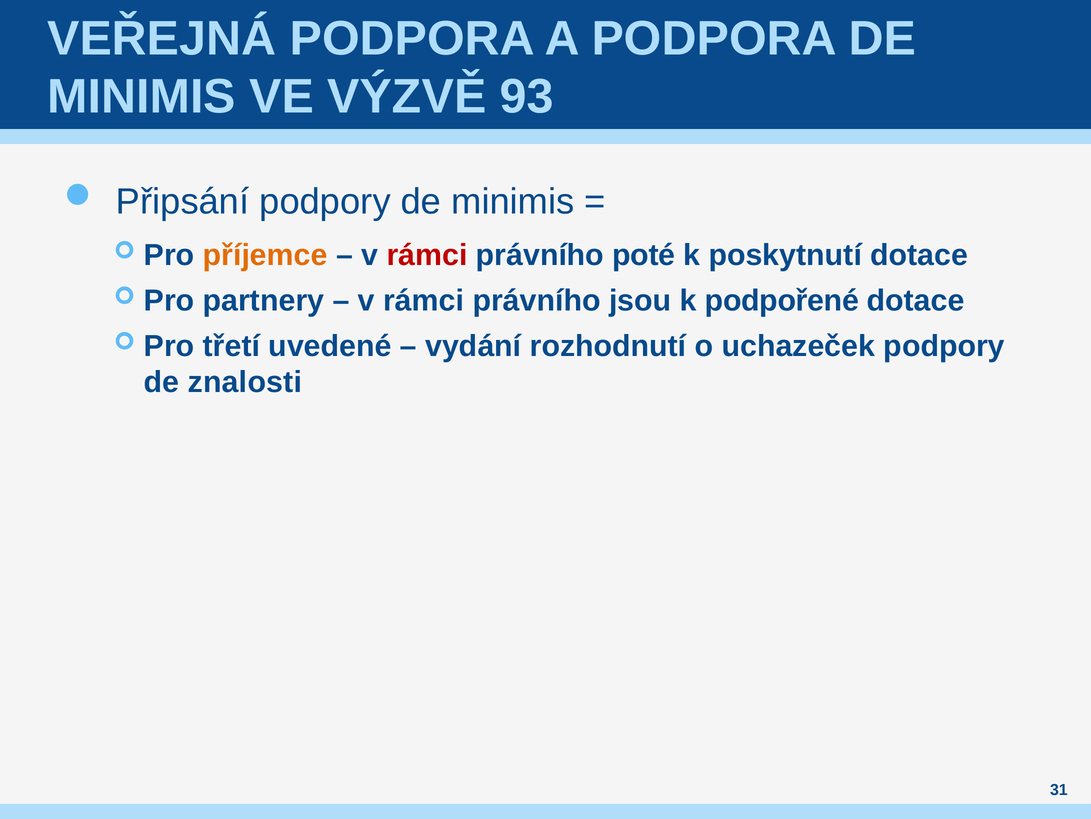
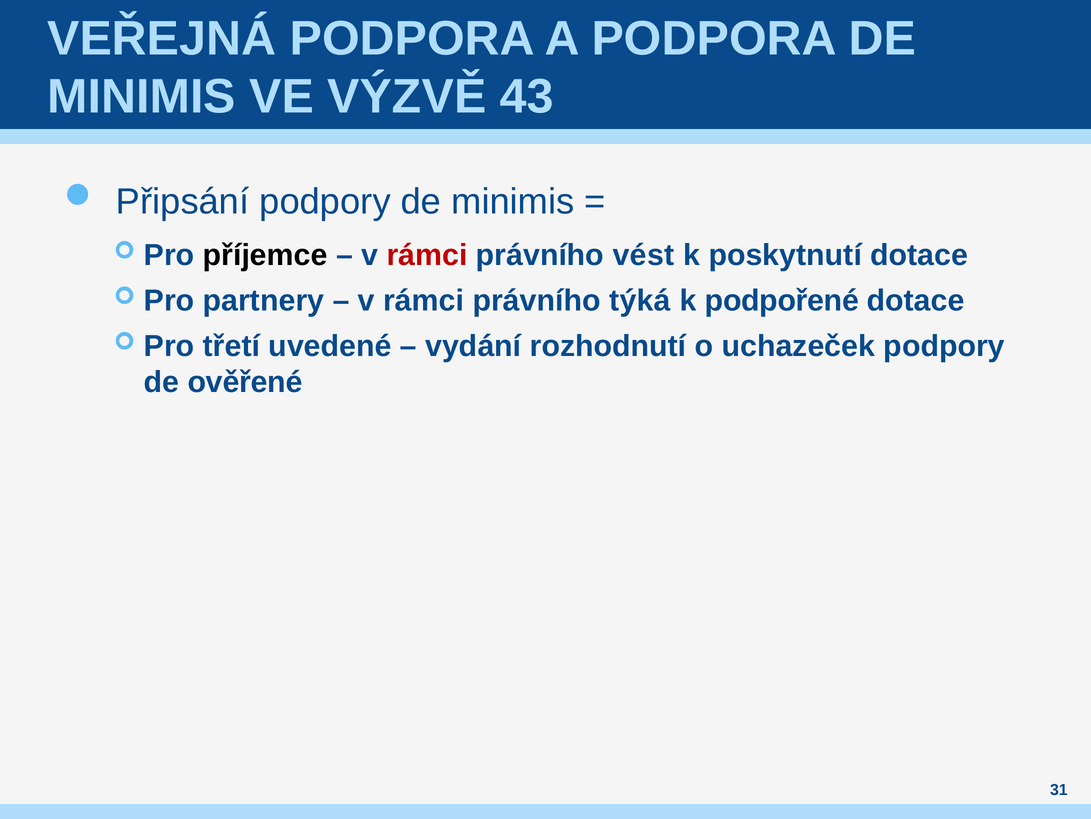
93: 93 -> 43
příjemce colour: orange -> black
poté: poté -> vést
jsou: jsou -> týká
znalosti: znalosti -> ověřené
